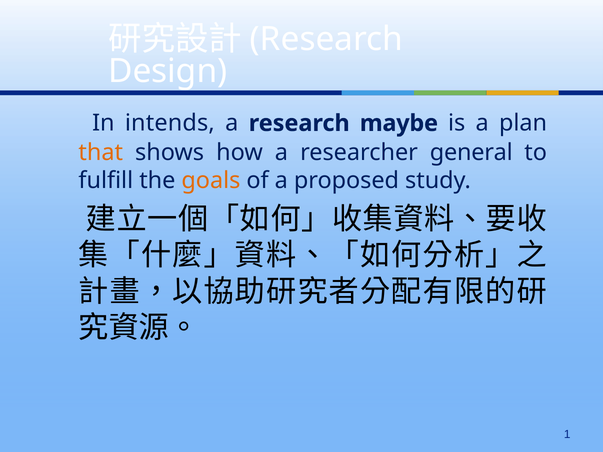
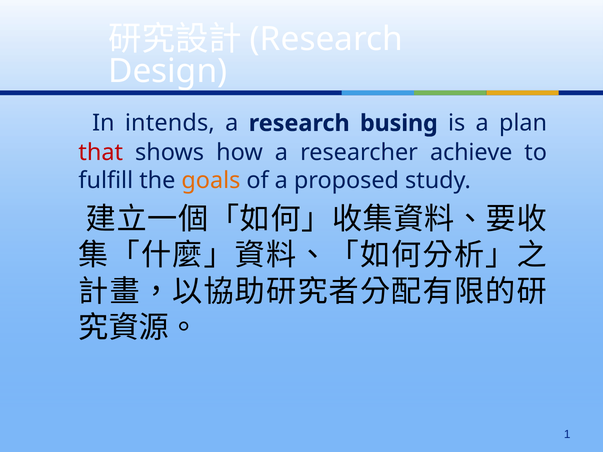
maybe: maybe -> busing
that colour: orange -> red
general: general -> achieve
